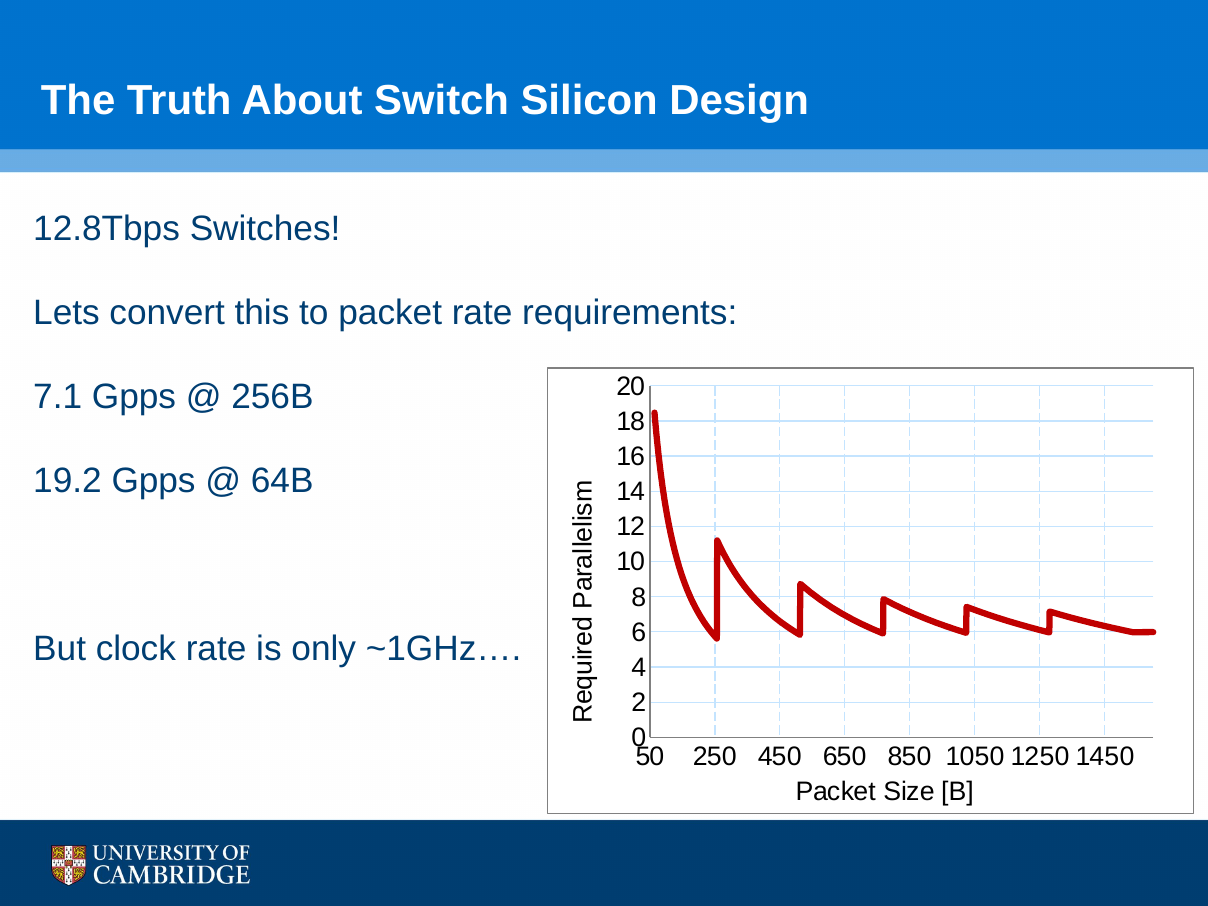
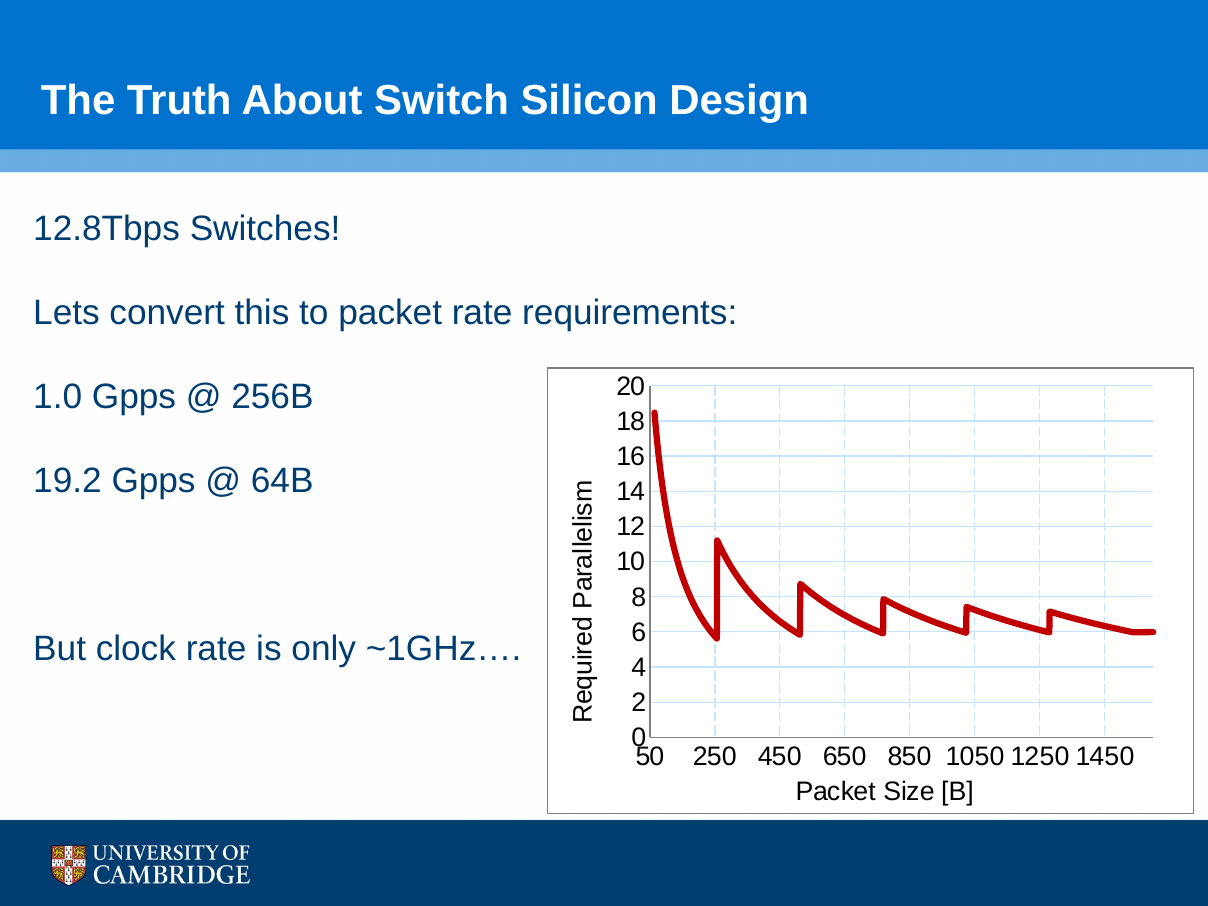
7.1: 7.1 -> 1.0
